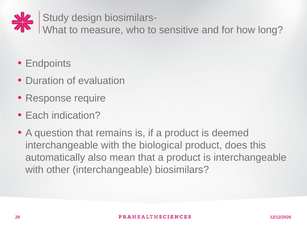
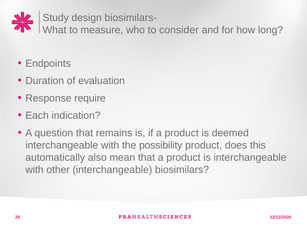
sensitive: sensitive -> consider
biological: biological -> possibility
